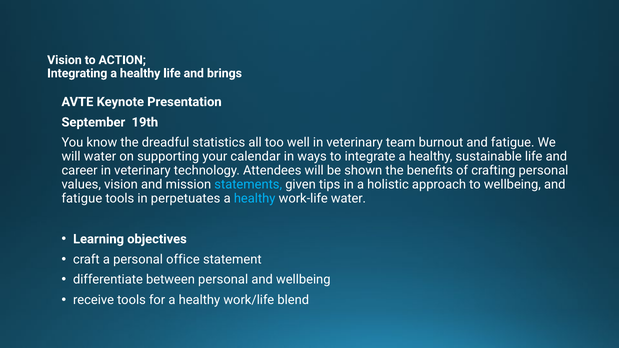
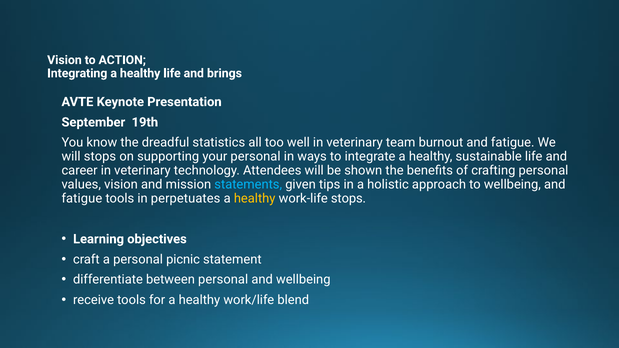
will water: water -> stops
your calendar: calendar -> personal
healthy at (255, 198) colour: light blue -> yellow
work-life water: water -> stops
office: office -> picnic
